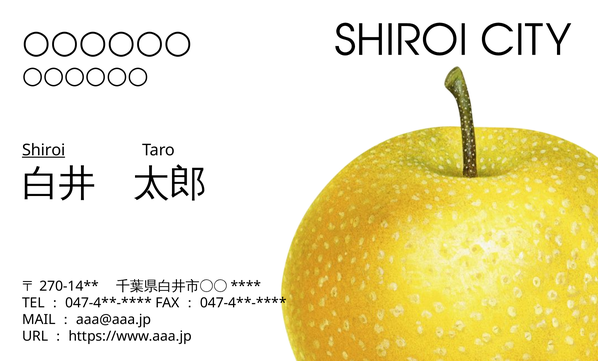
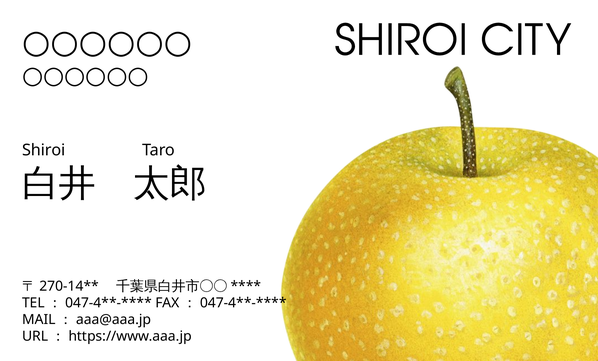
Shiroi underline: present -> none
